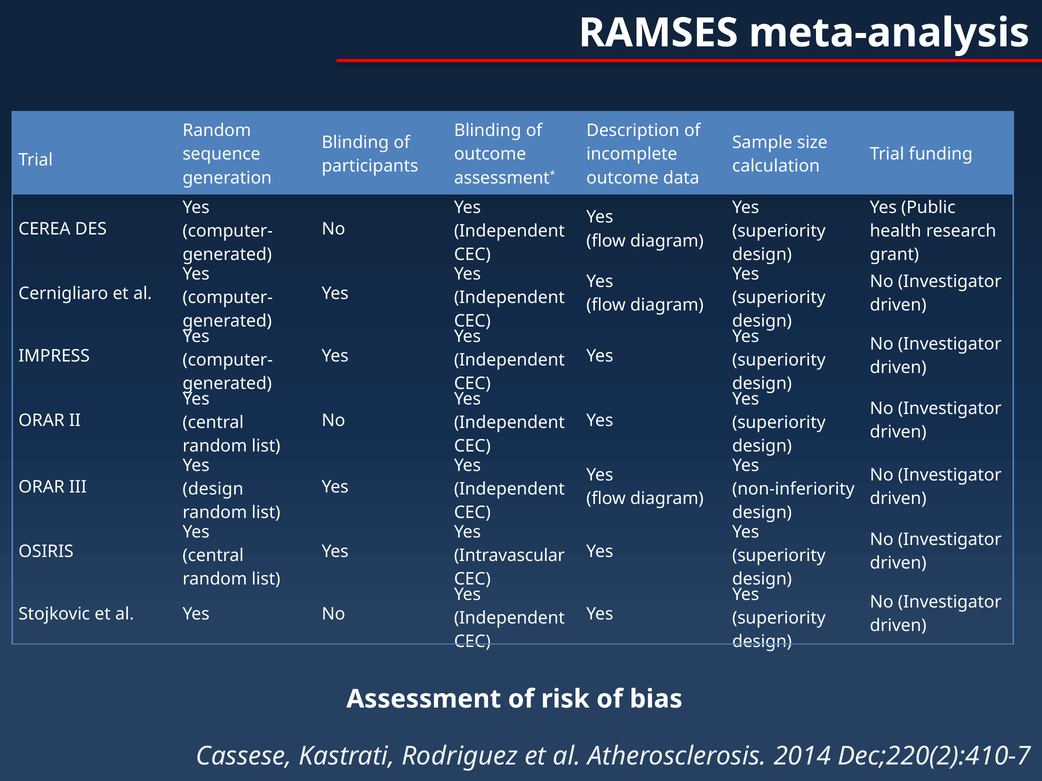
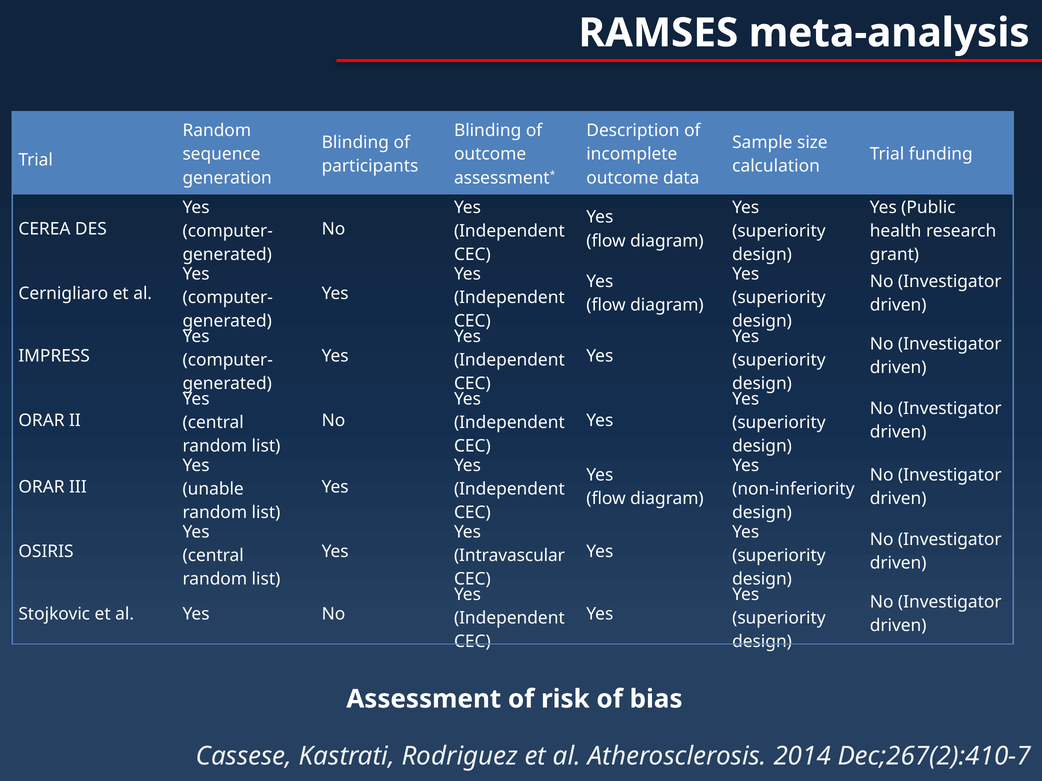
design at (213, 489): design -> unable
Dec;220(2):410-7: Dec;220(2):410-7 -> Dec;267(2):410-7
